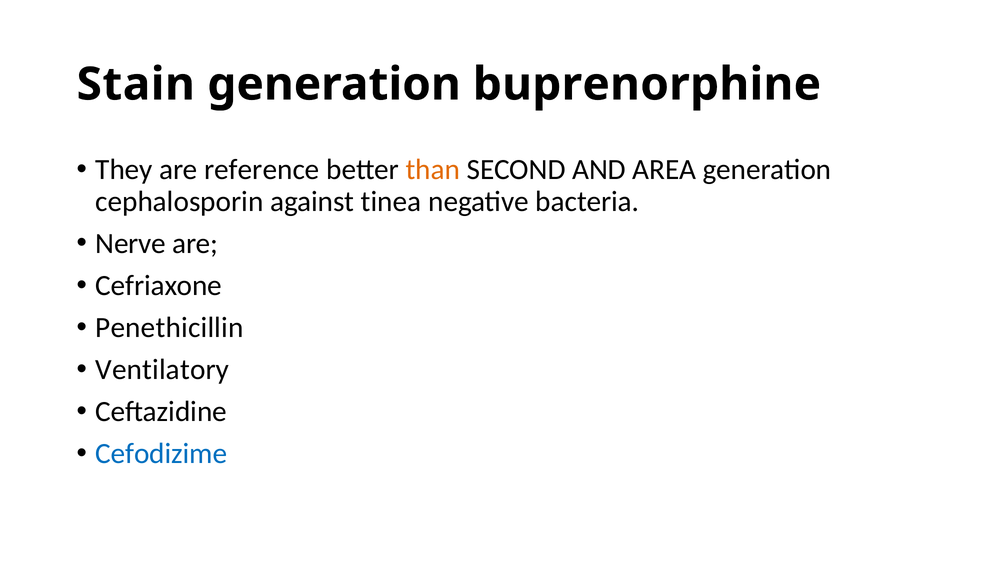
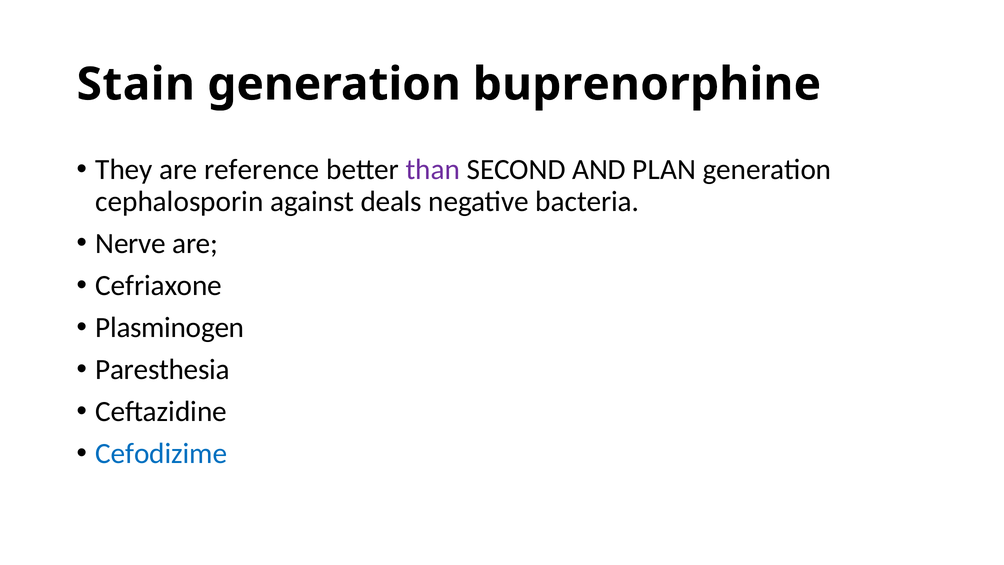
than colour: orange -> purple
AREA: AREA -> PLAN
tinea: tinea -> deals
Penethicillin: Penethicillin -> Plasminogen
Ventilatory: Ventilatory -> Paresthesia
